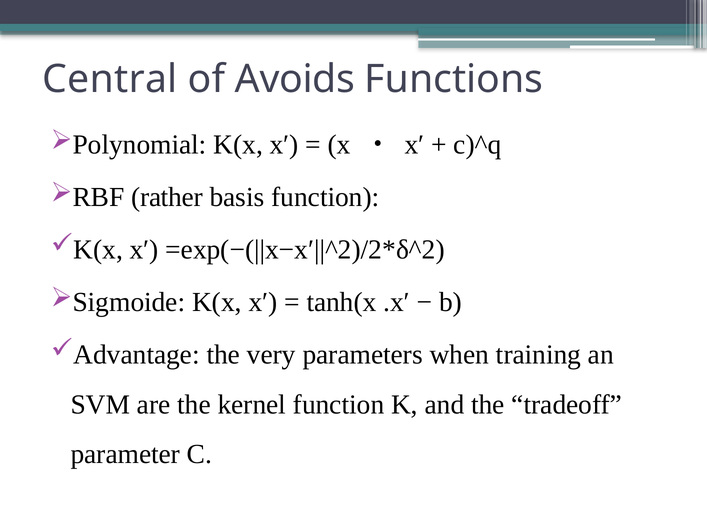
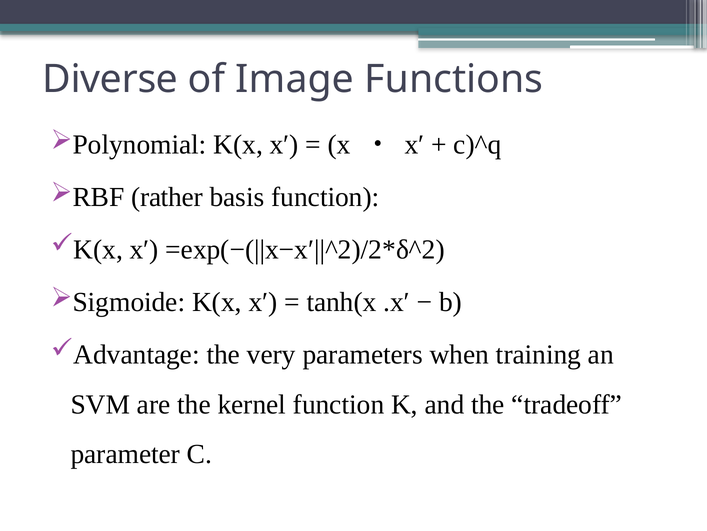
Central: Central -> Diverse
Avoids: Avoids -> Image
